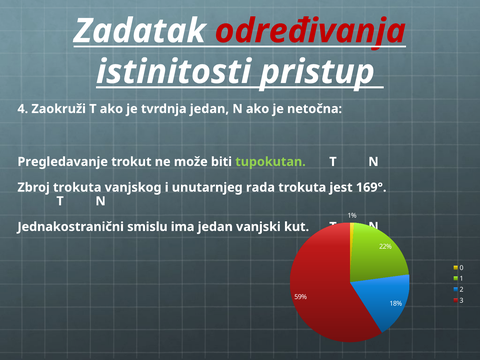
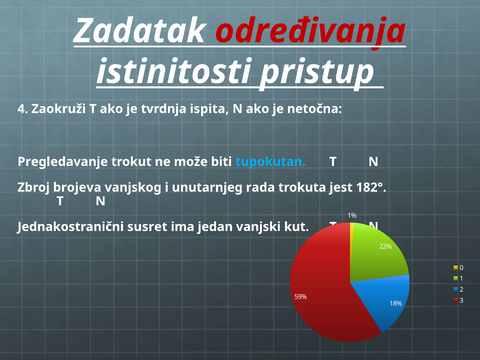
tvrdnja jedan: jedan -> ispita
tupokutan colour: light green -> light blue
Zbroj trokuta: trokuta -> brojeva
169°: 169° -> 182°
smislu: smislu -> susret
